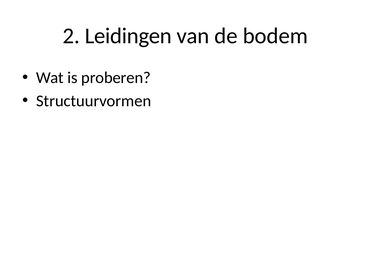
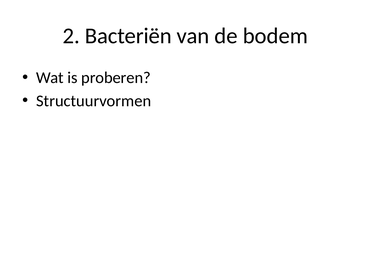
Leidingen: Leidingen -> Bacteriën
